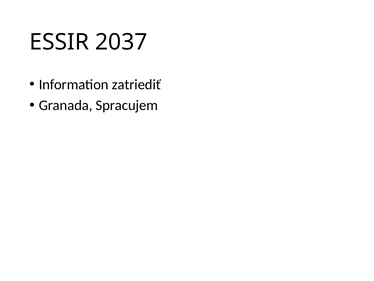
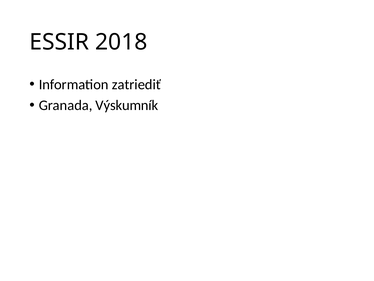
2037: 2037 -> 2018
Spracujem: Spracujem -> Výskumník
